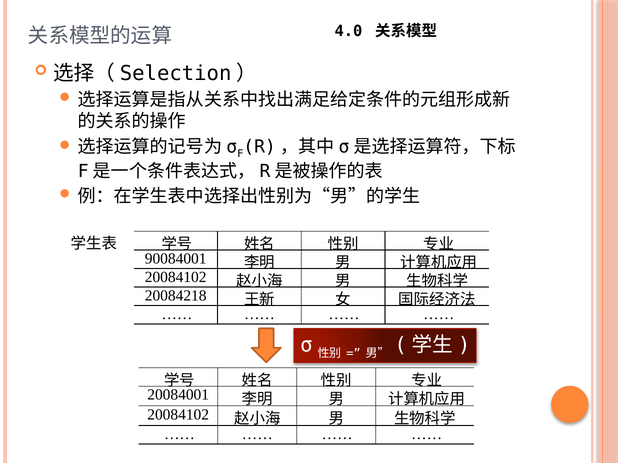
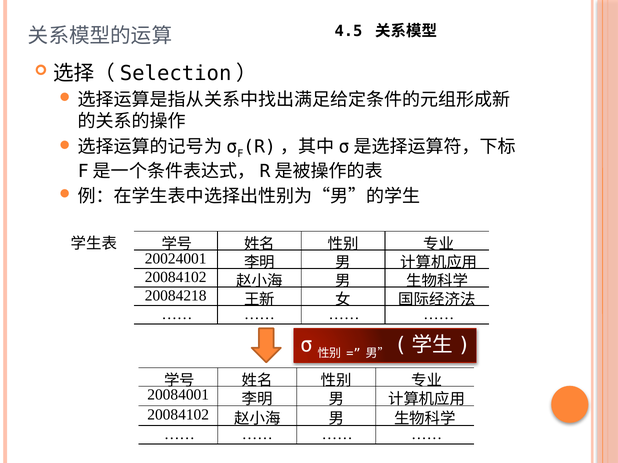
4.0: 4.0 -> 4.5
90084001: 90084001 -> 20024001
